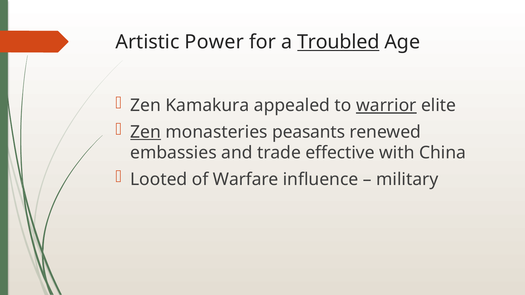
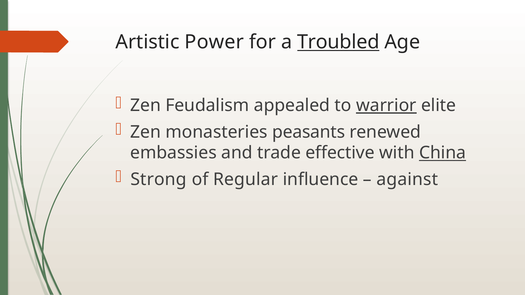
Kamakura: Kamakura -> Feudalism
Zen at (146, 132) underline: present -> none
China underline: none -> present
Looted: Looted -> Strong
Warfare: Warfare -> Regular
military: military -> against
